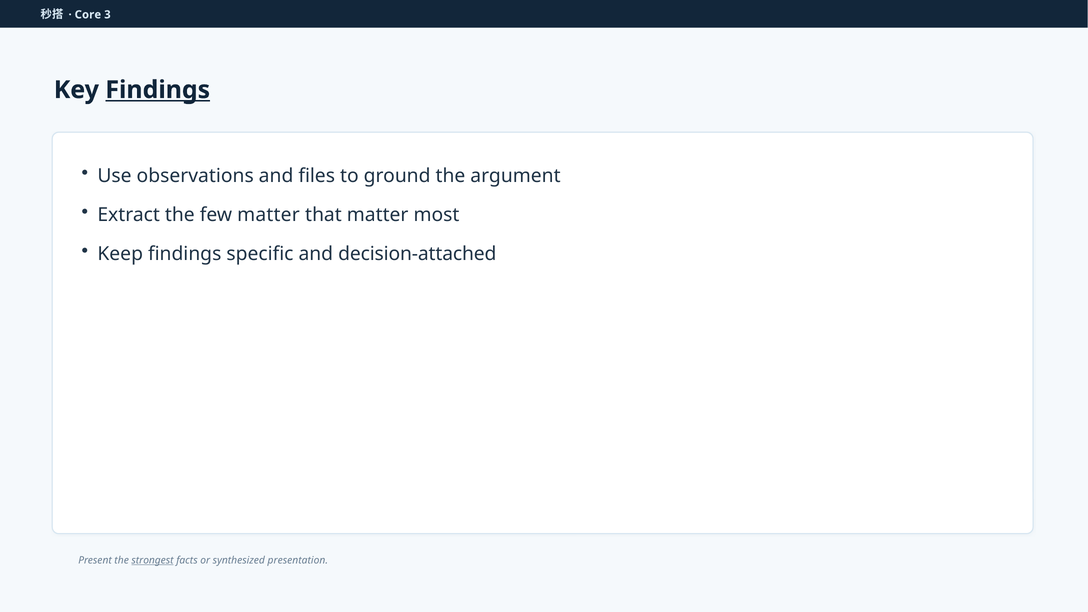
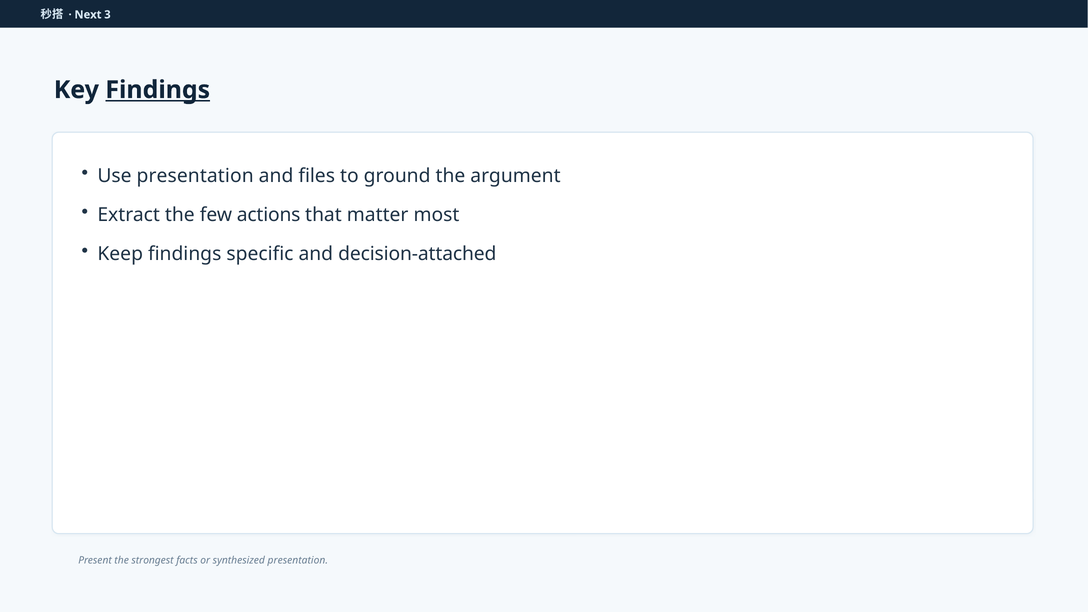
Core: Core -> Next
Use observations: observations -> presentation
few matter: matter -> actions
strongest underline: present -> none
